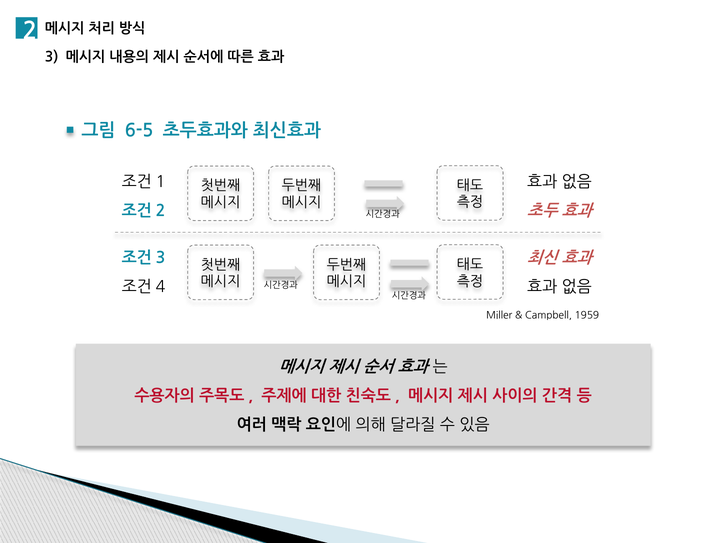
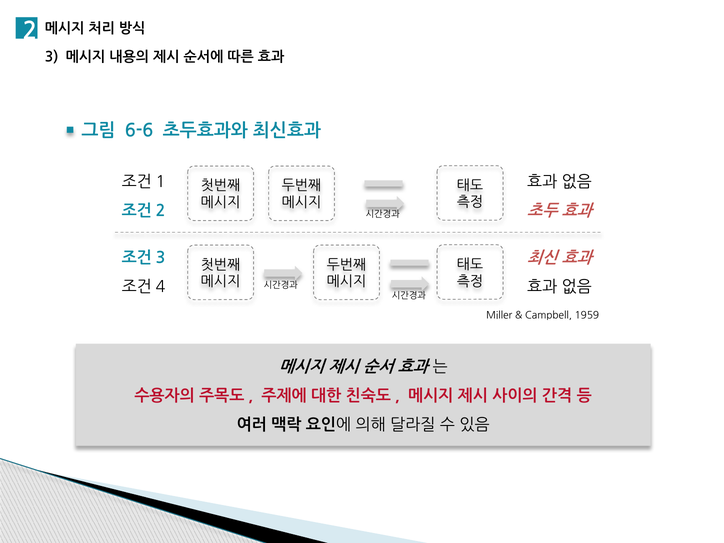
6-5: 6-5 -> 6-6
